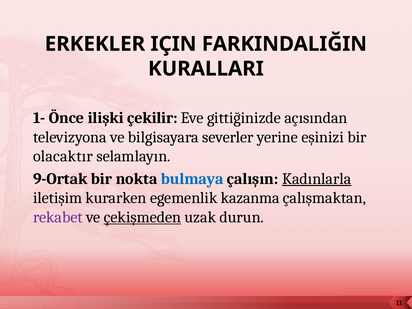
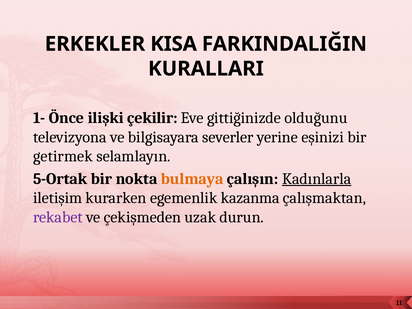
IÇIN: IÇIN -> KISA
açısından: açısından -> olduğunu
olacaktır: olacaktır -> getirmek
9-Ortak: 9-Ortak -> 5-Ortak
bulmaya colour: blue -> orange
çekişmeden underline: present -> none
